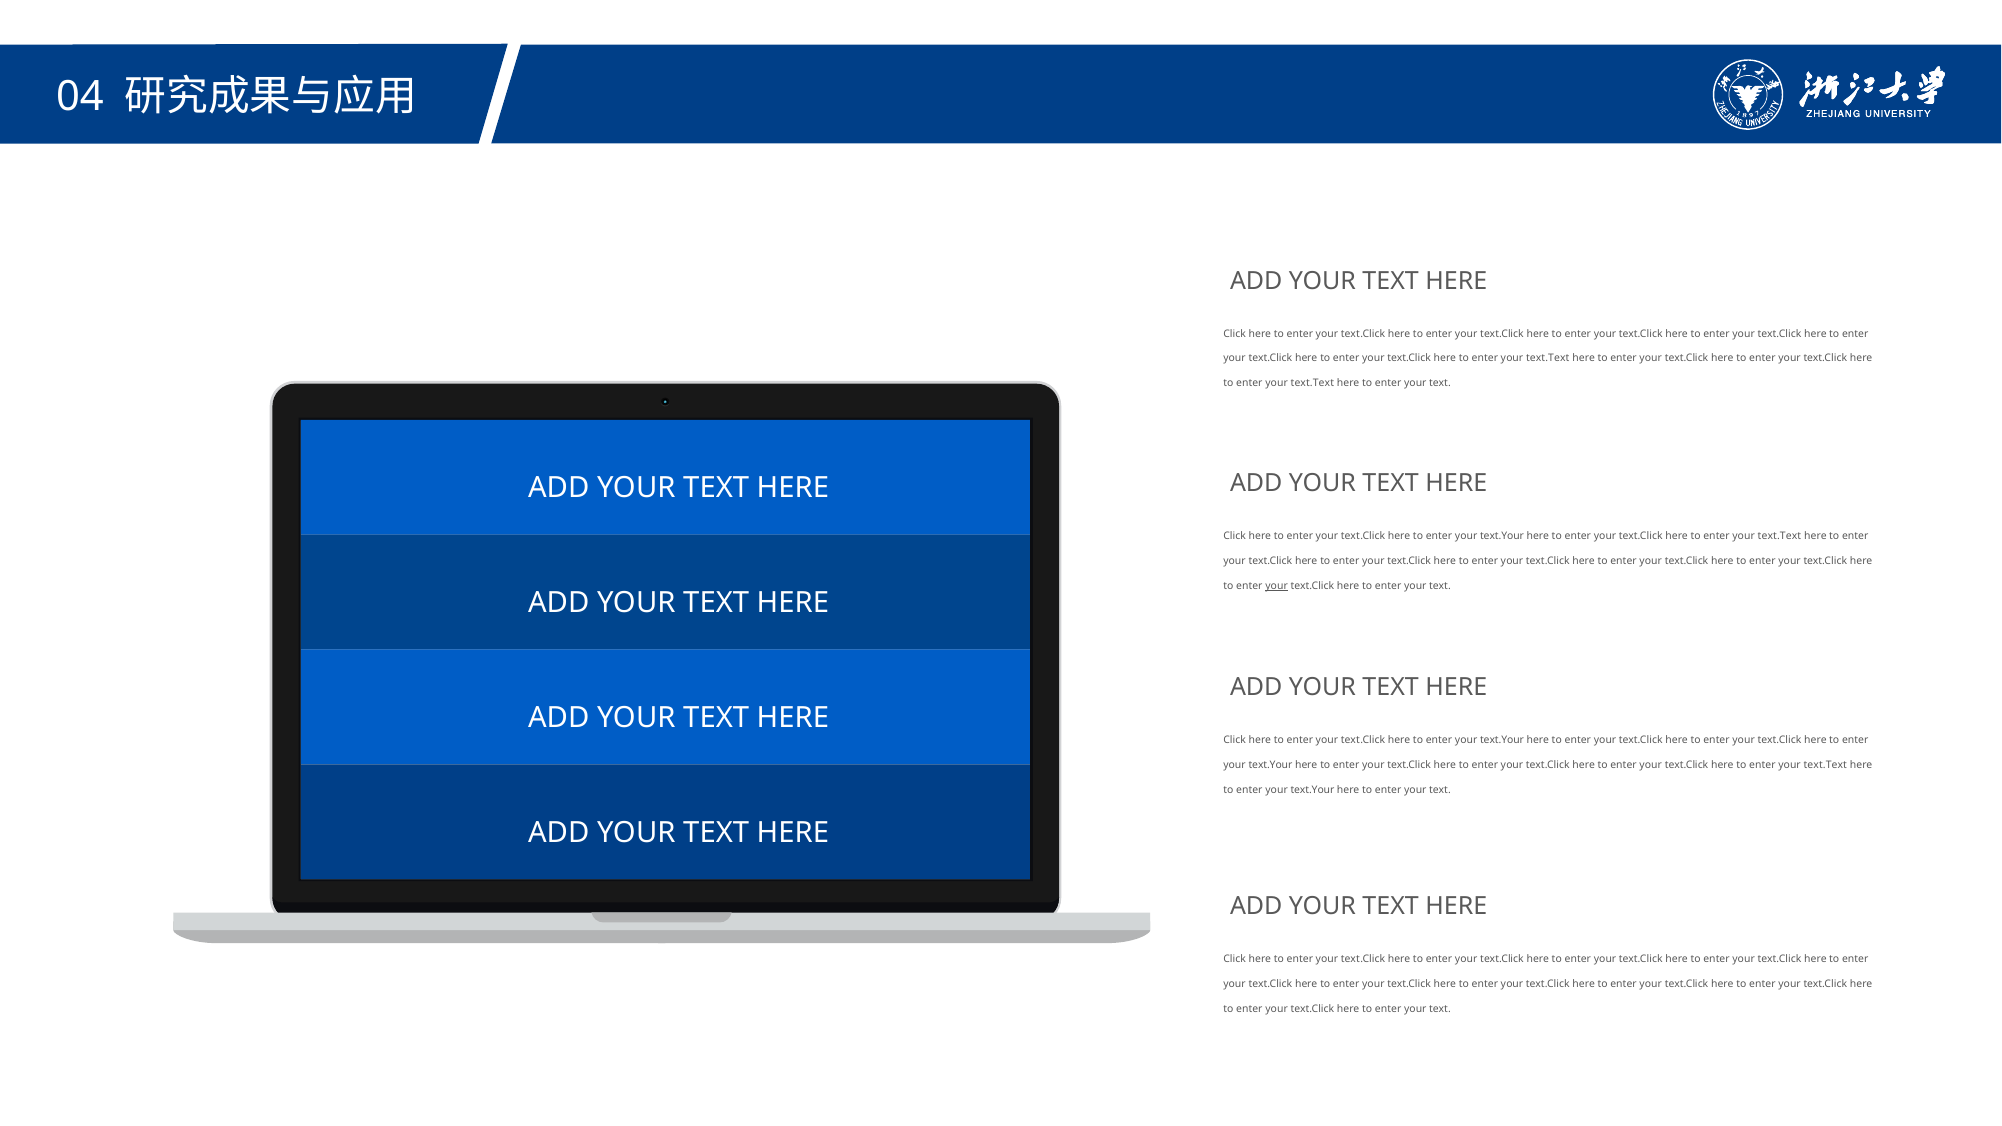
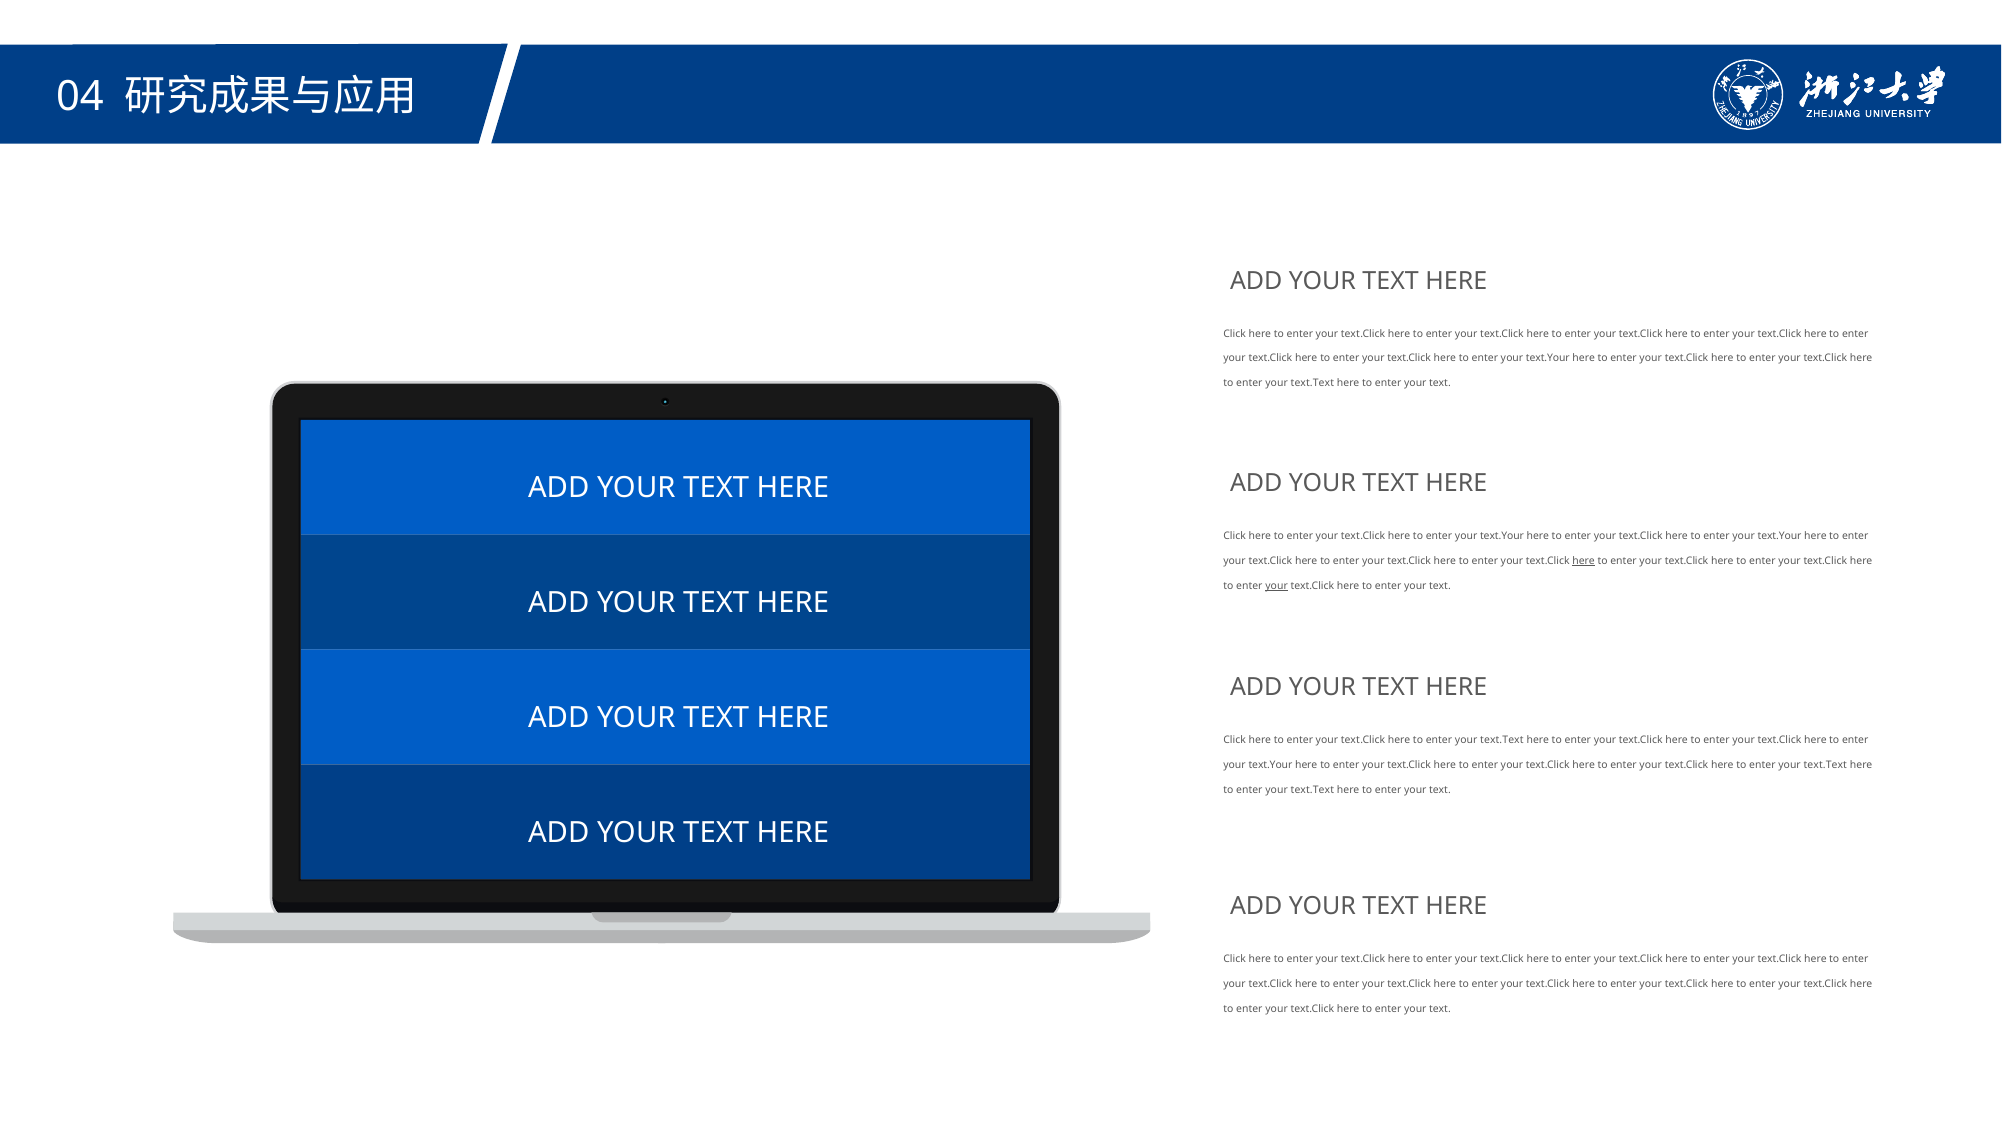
text.Text at (1548, 359): text.Text -> text.Your
text.Text at (1779, 536): text.Text -> text.Your
here at (1584, 561) underline: none -> present
text.Your at (1502, 741): text.Your -> text.Text
text.Your at (1312, 790): text.Your -> text.Text
